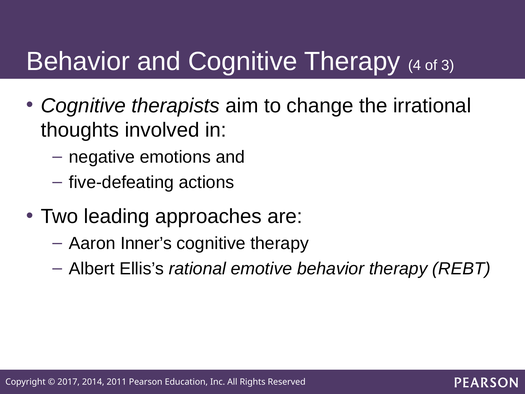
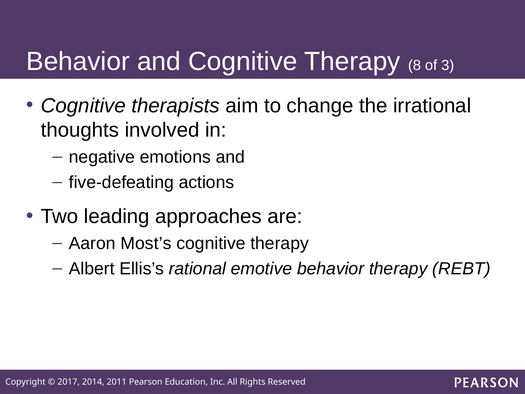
4: 4 -> 8
Inner’s: Inner’s -> Most’s
